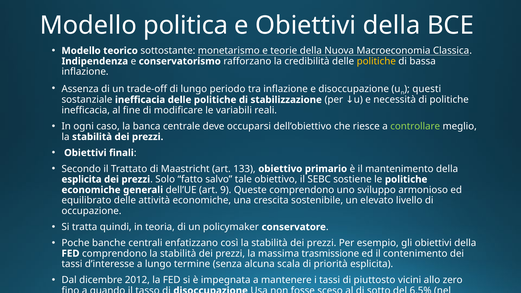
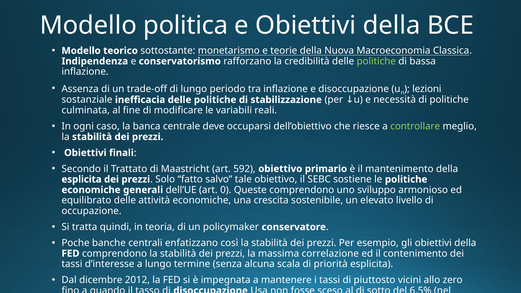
politiche at (376, 61) colour: yellow -> light green
questi: questi -> lezioni
inefficacia at (86, 110): inefficacia -> culminata
133: 133 -> 592
9: 9 -> 0
trasmissione: trasmissione -> correlazione
